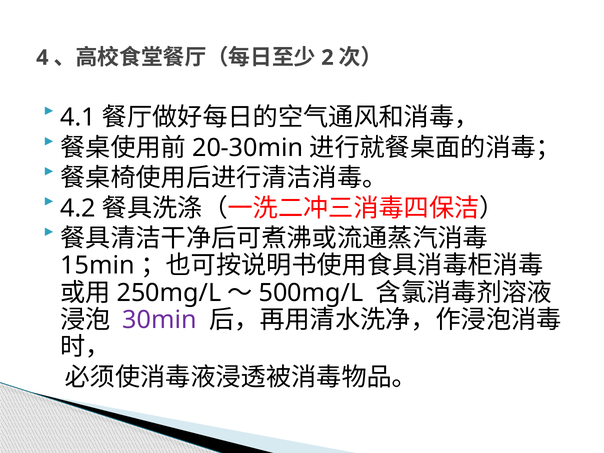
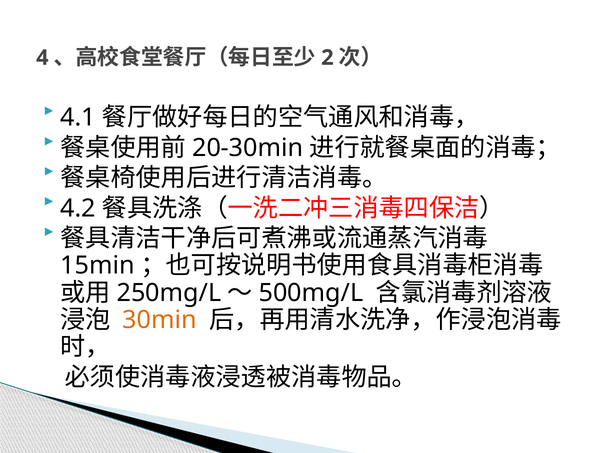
30min colour: purple -> orange
